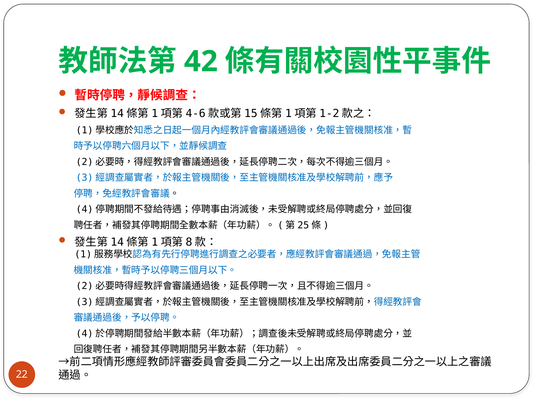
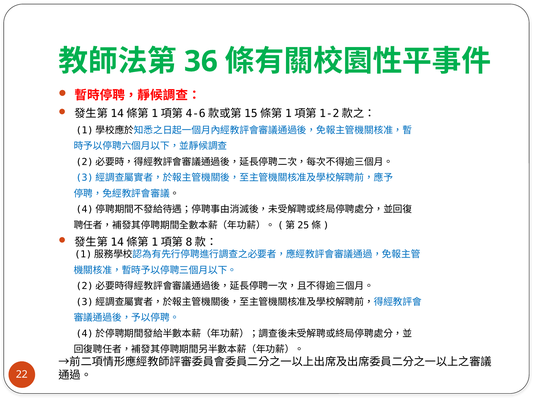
42: 42 -> 36
